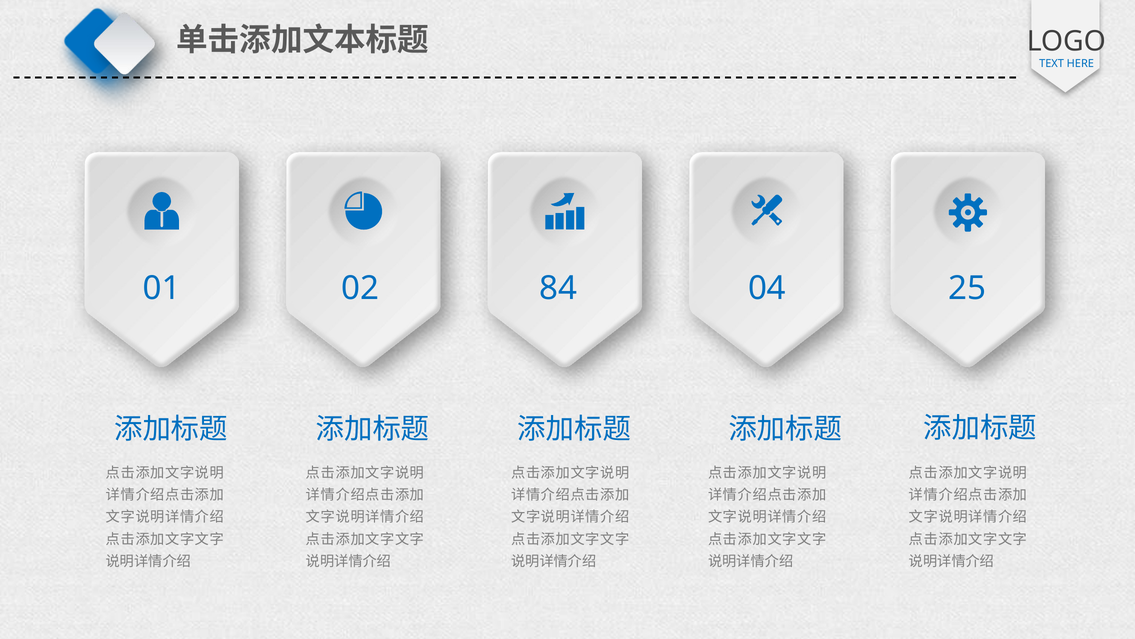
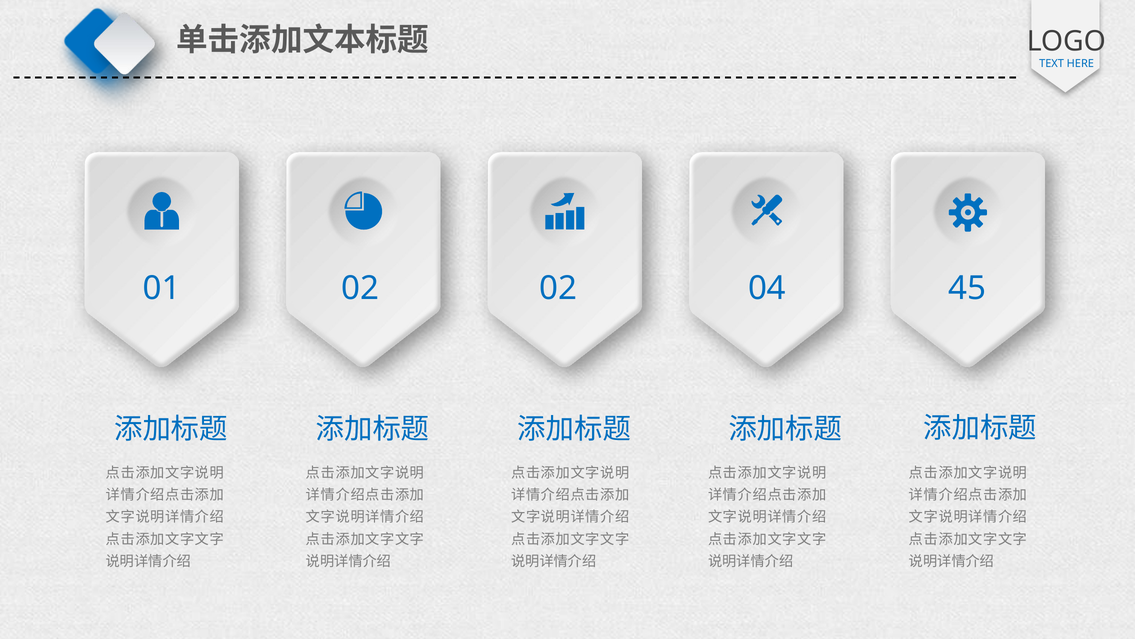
02 84: 84 -> 02
25: 25 -> 45
